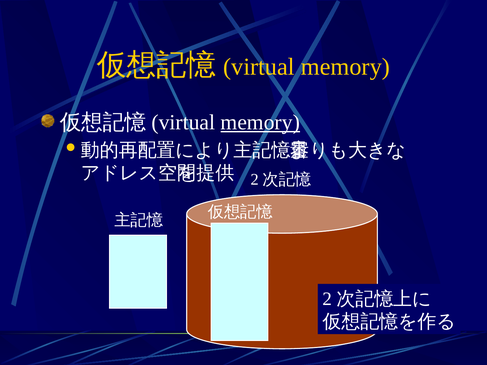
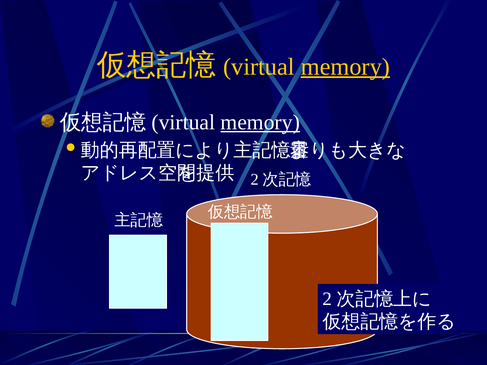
memory at (345, 67) underline: none -> present
